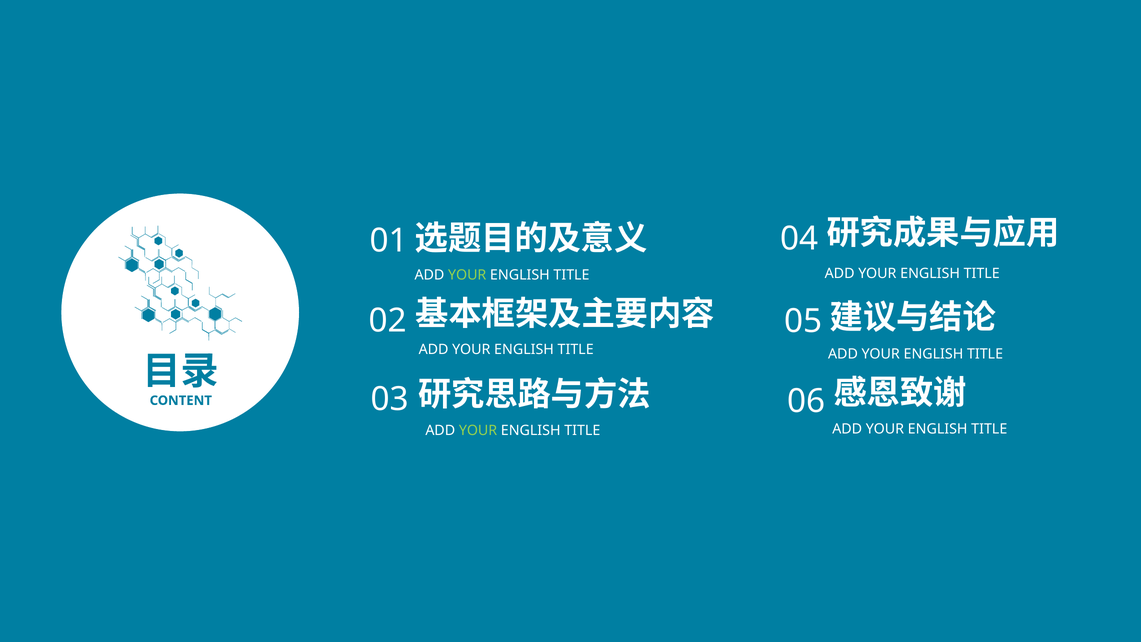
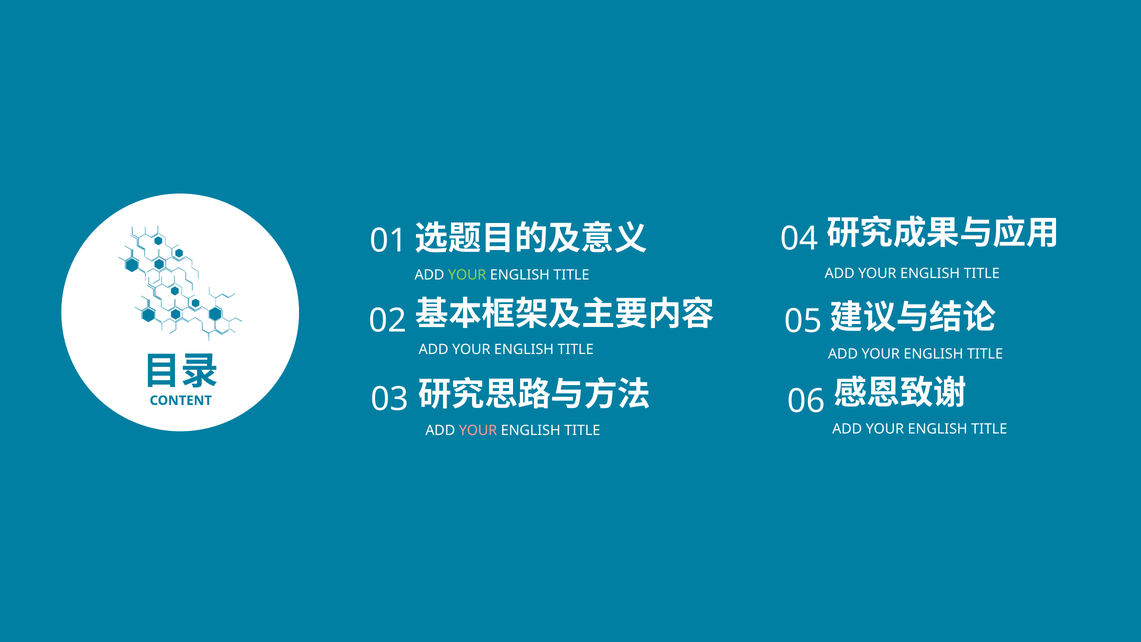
YOUR at (478, 431) colour: light green -> pink
